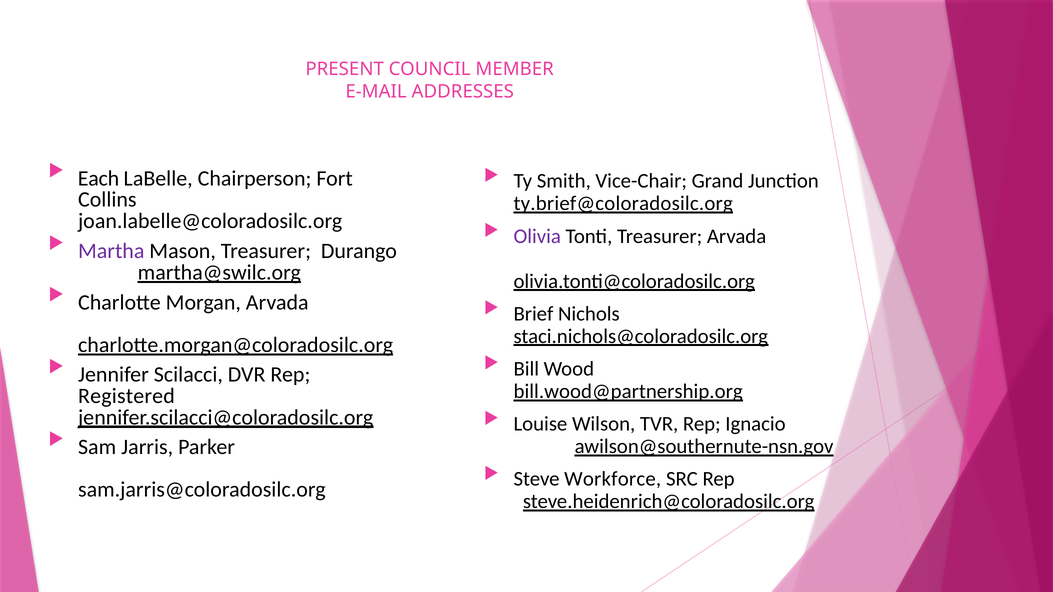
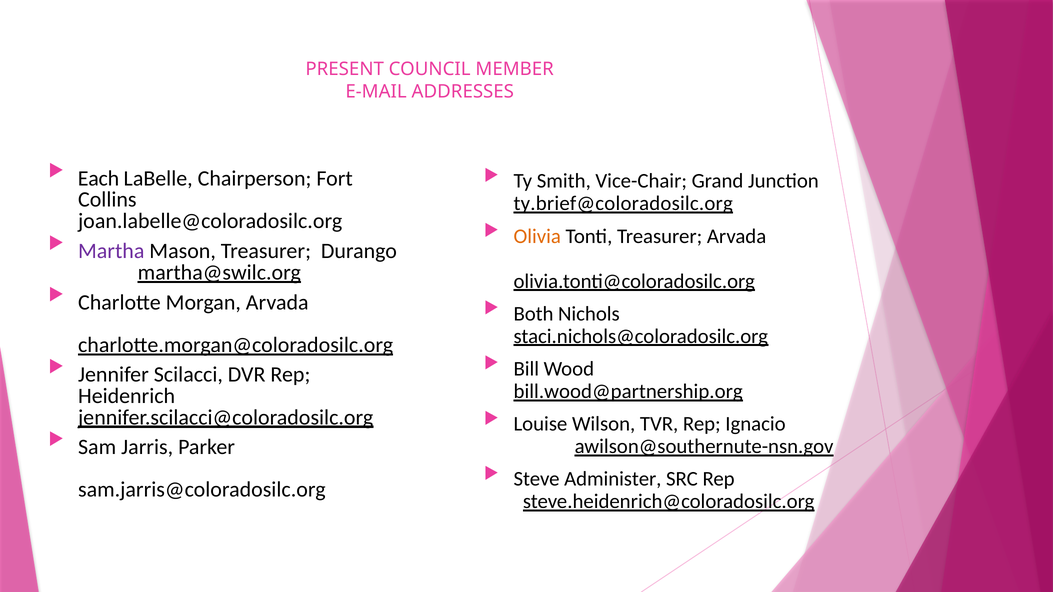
Olivia colour: purple -> orange
Brief: Brief -> Both
Registered: Registered -> Heidenrich
Workforce: Workforce -> Administer
